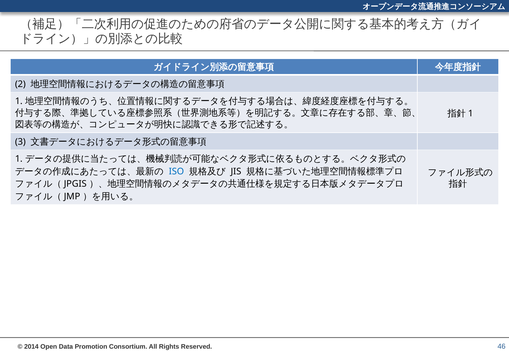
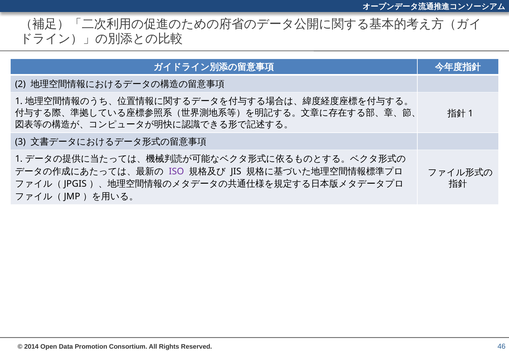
ISO colour: blue -> purple
